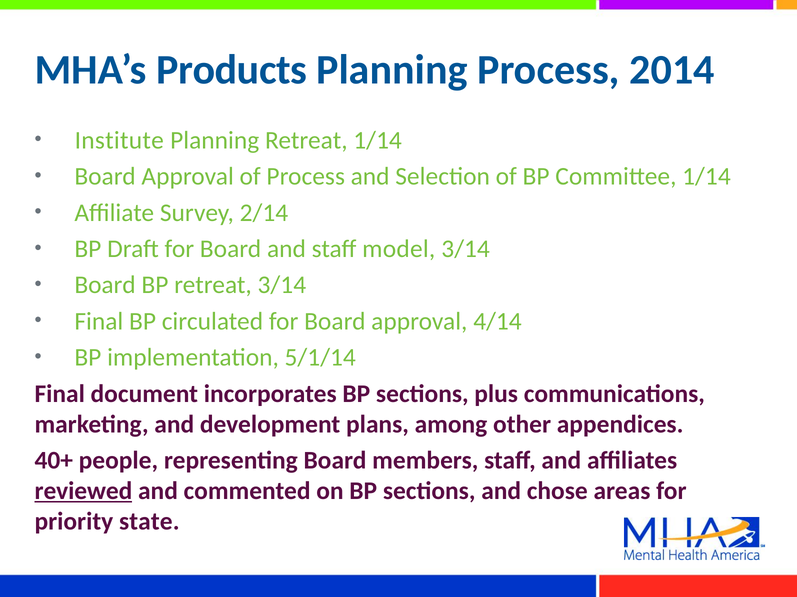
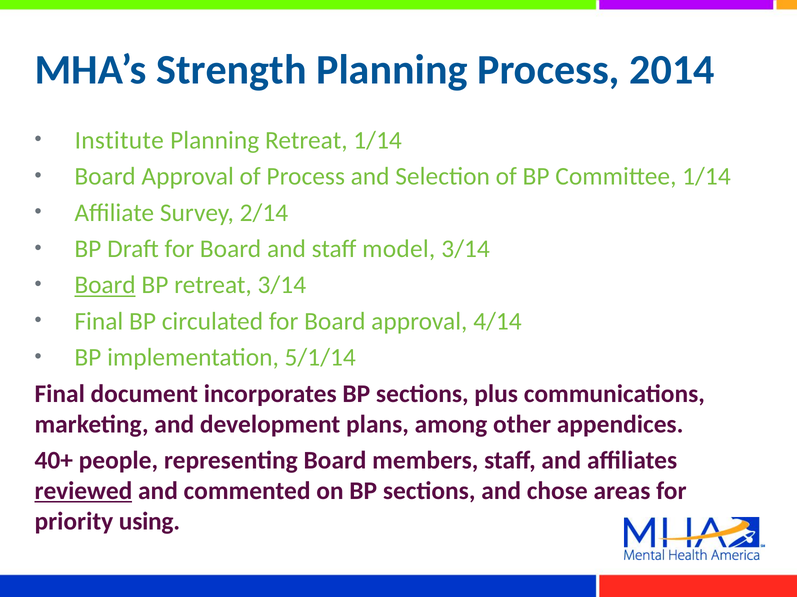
Products: Products -> Strength
Board at (105, 285) underline: none -> present
state: state -> using
